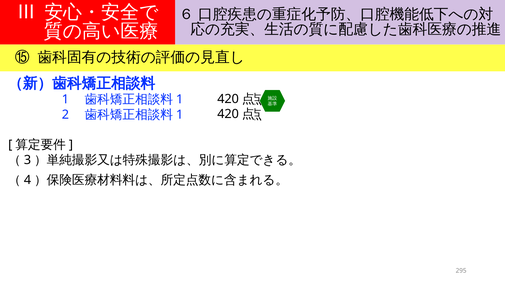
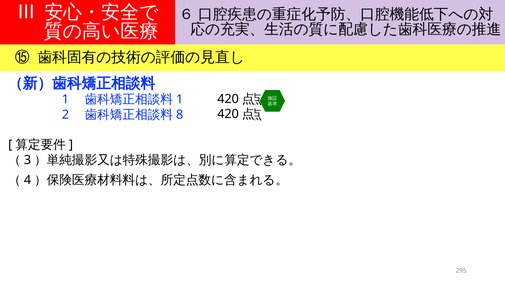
1 at (180, 115): 1 -> 8
